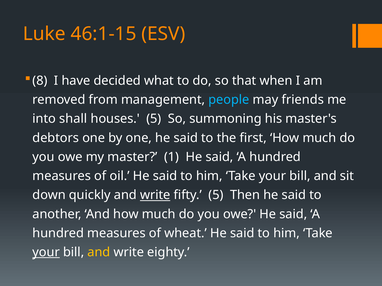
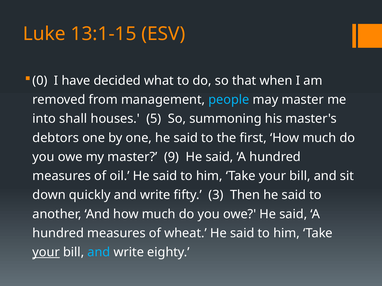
46:1-15: 46:1-15 -> 13:1-15
8: 8 -> 0
may friends: friends -> master
1: 1 -> 9
write at (155, 195) underline: present -> none
fifty 5: 5 -> 3
and at (99, 253) colour: yellow -> light blue
